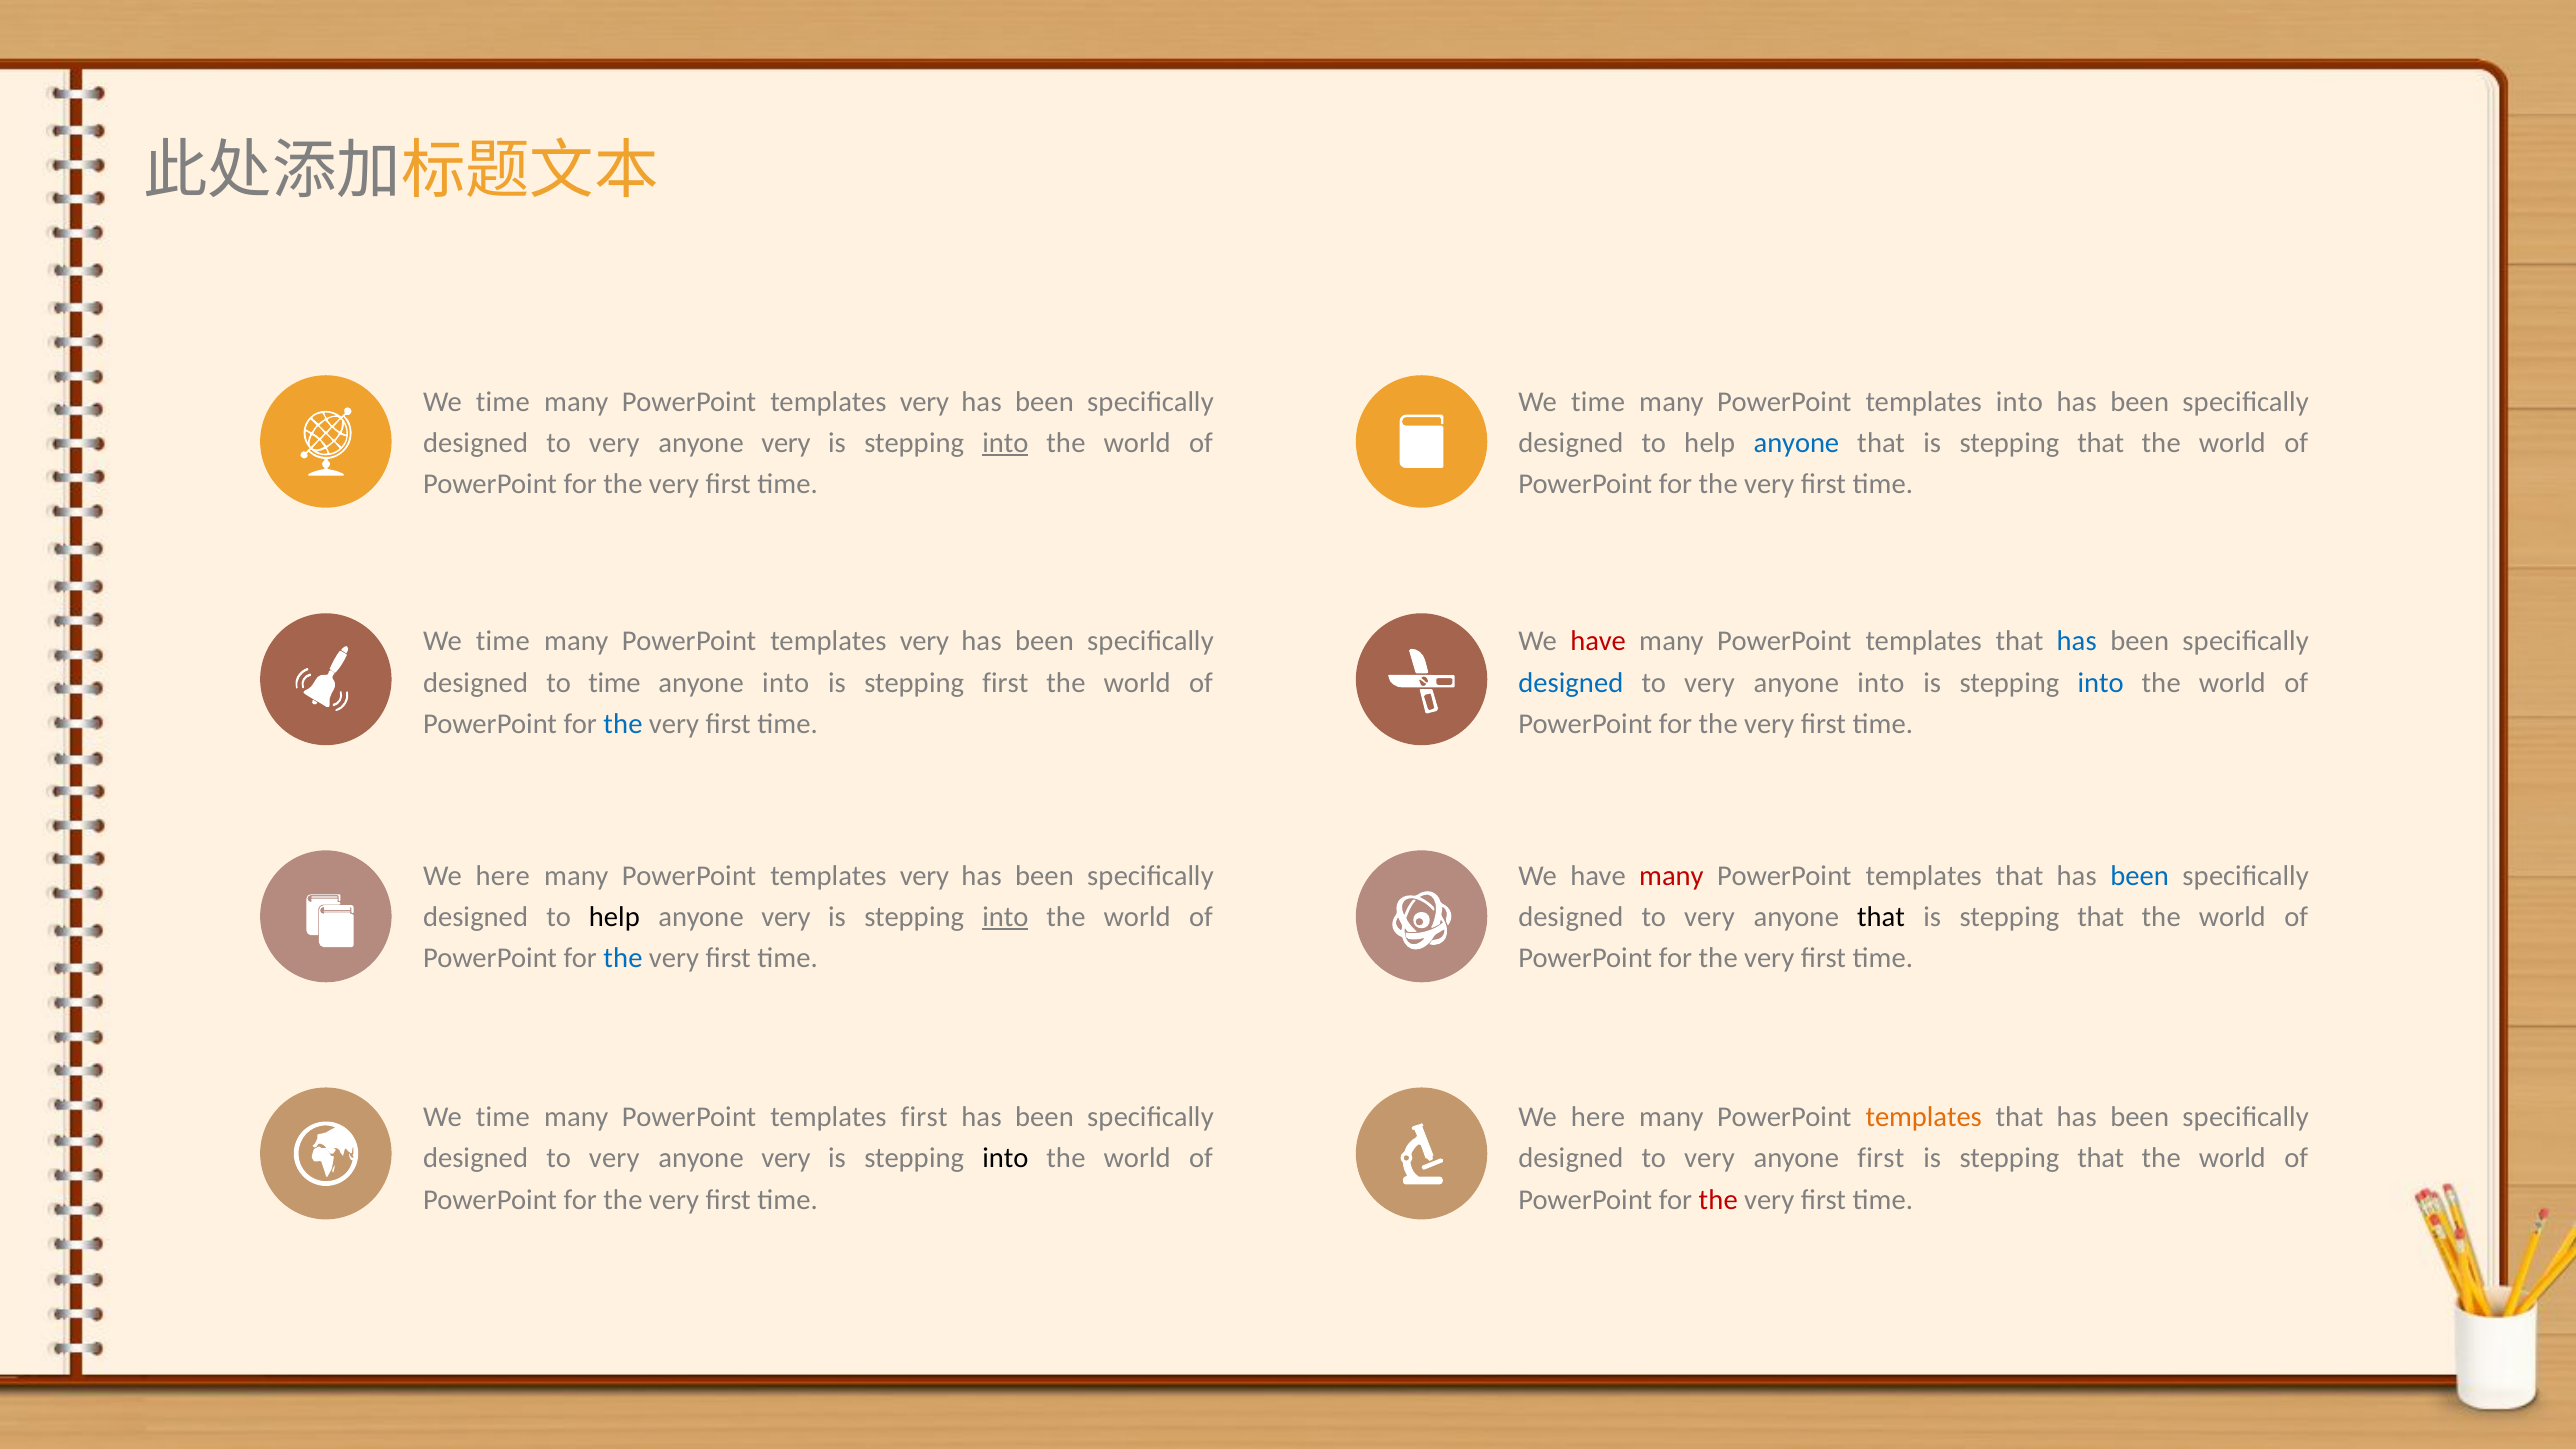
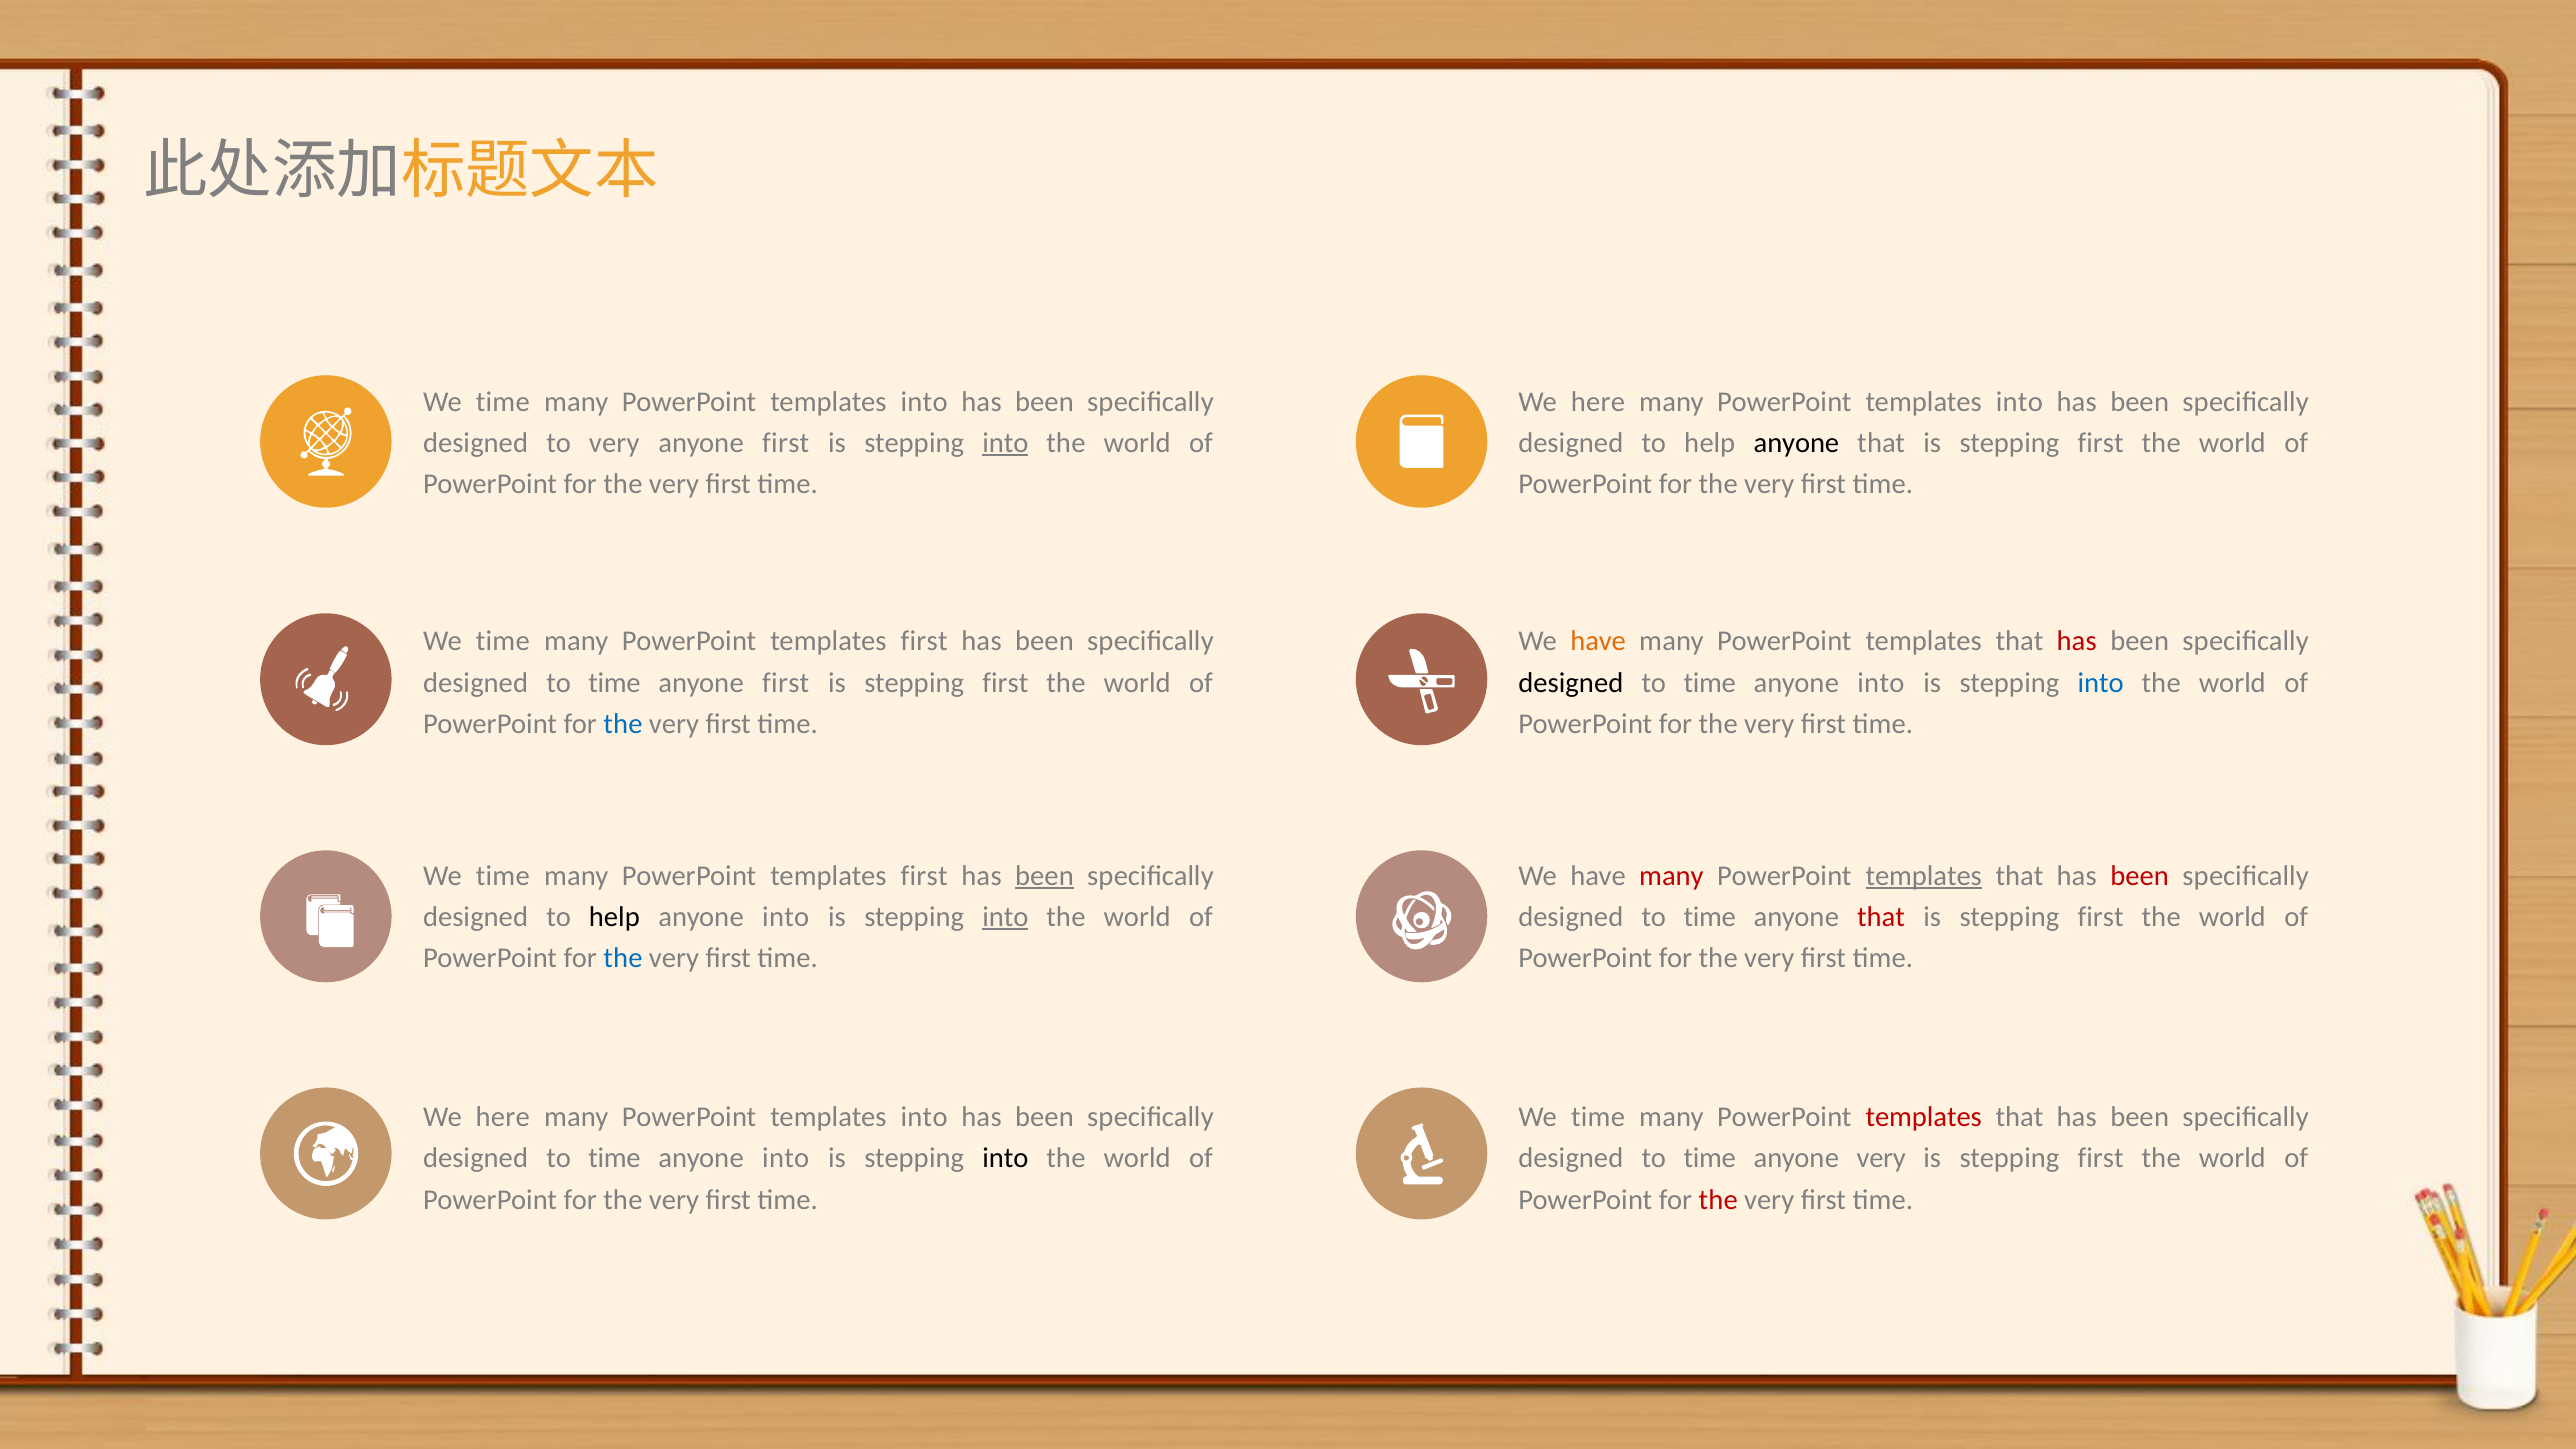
very at (924, 402): very -> into
time at (1598, 402): time -> here
very at (786, 443): very -> first
anyone at (1796, 443) colour: blue -> black
that at (2101, 443): that -> first
very at (924, 642): very -> first
have at (1598, 642) colour: red -> orange
has at (2077, 642) colour: blue -> red
into at (786, 683): into -> first
designed at (1571, 683) colour: blue -> black
very at (1709, 683): very -> time
here at (503, 876): here -> time
very at (924, 876): very -> first
been at (1044, 876) underline: none -> present
templates at (1924, 876) underline: none -> present
been at (2140, 876) colour: blue -> red
very at (786, 917): very -> into
very at (1709, 917): very -> time
that at (1881, 917) colour: black -> red
that at (2101, 917): that -> first
time at (503, 1118): time -> here
first at (924, 1118): first -> into
here at (1598, 1118): here -> time
templates at (1924, 1118) colour: orange -> red
very at (614, 1159): very -> time
very at (786, 1159): very -> into
very at (1709, 1159): very -> time
anyone first: first -> very
that at (2101, 1159): that -> first
